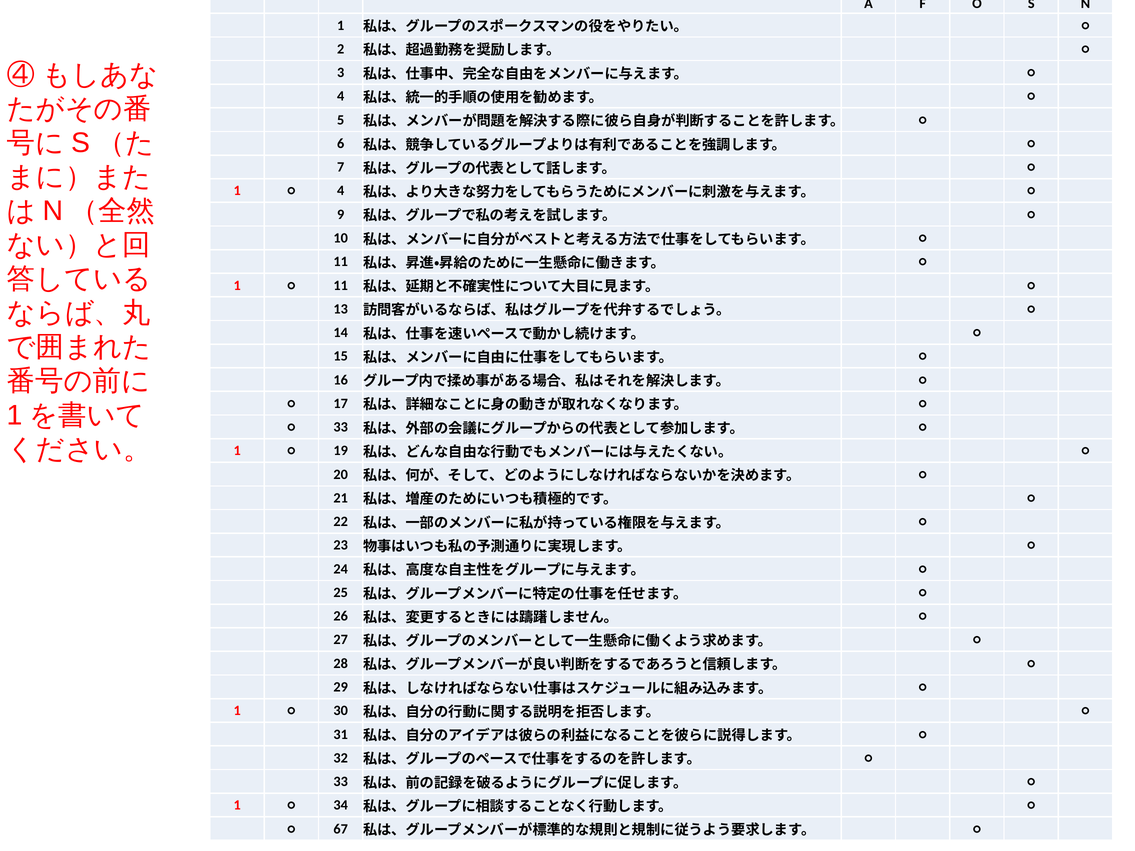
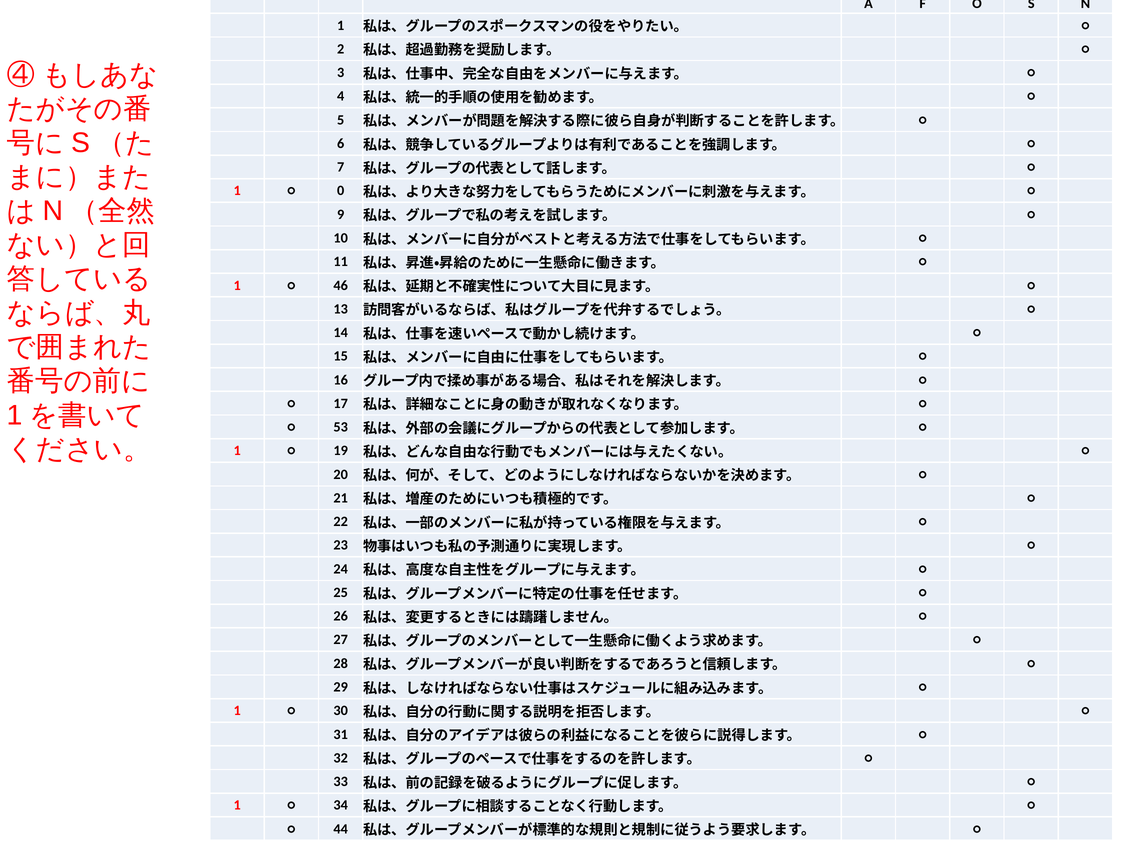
4 at (341, 191): 4 -> 0
11 at (341, 285): 11 -> 46
33 at (341, 427): 33 -> 53
67: 67 -> 44
